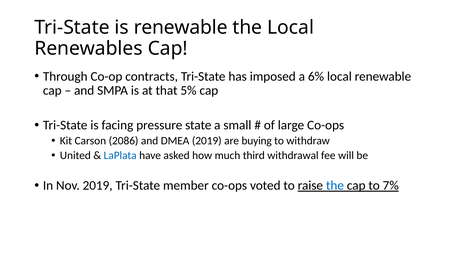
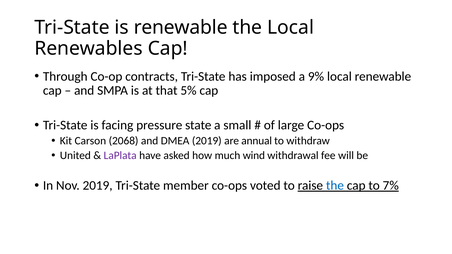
6%: 6% -> 9%
2086: 2086 -> 2068
buying: buying -> annual
LaPlata colour: blue -> purple
third: third -> wind
